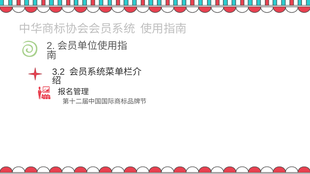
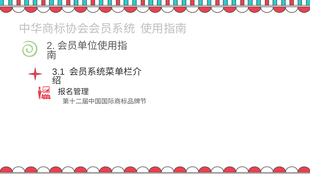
3.2: 3.2 -> 3.1
